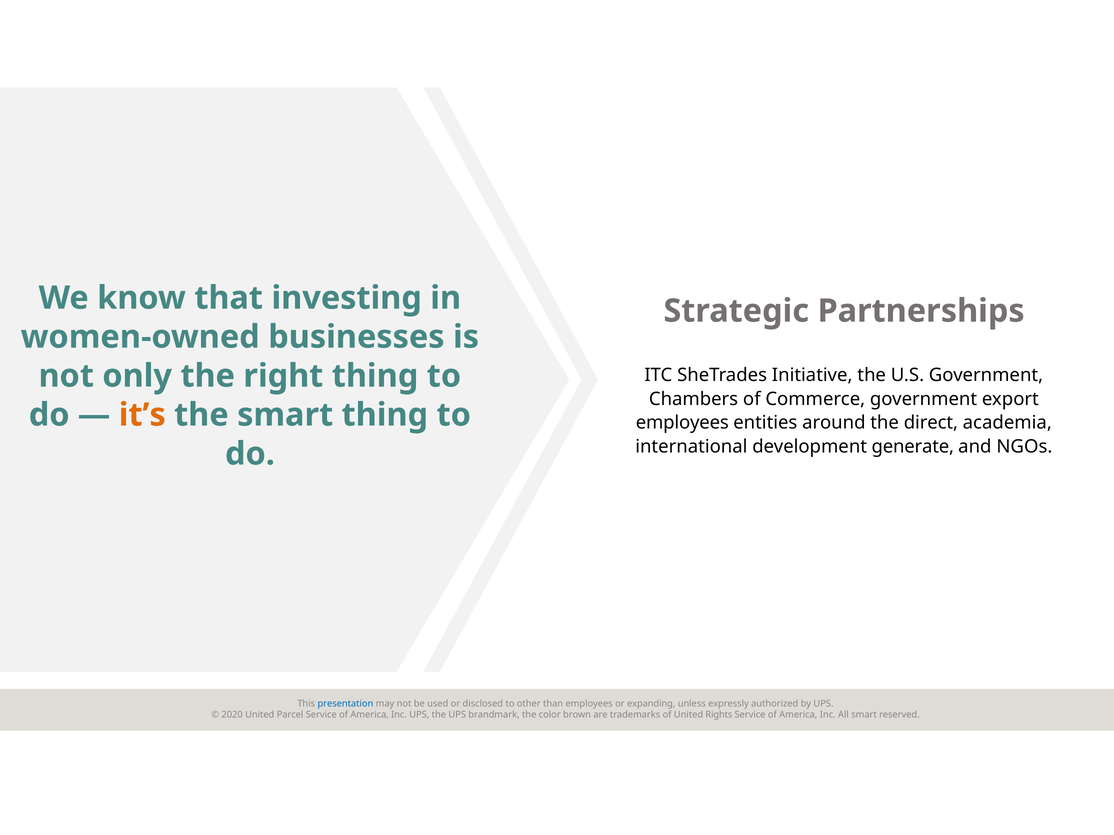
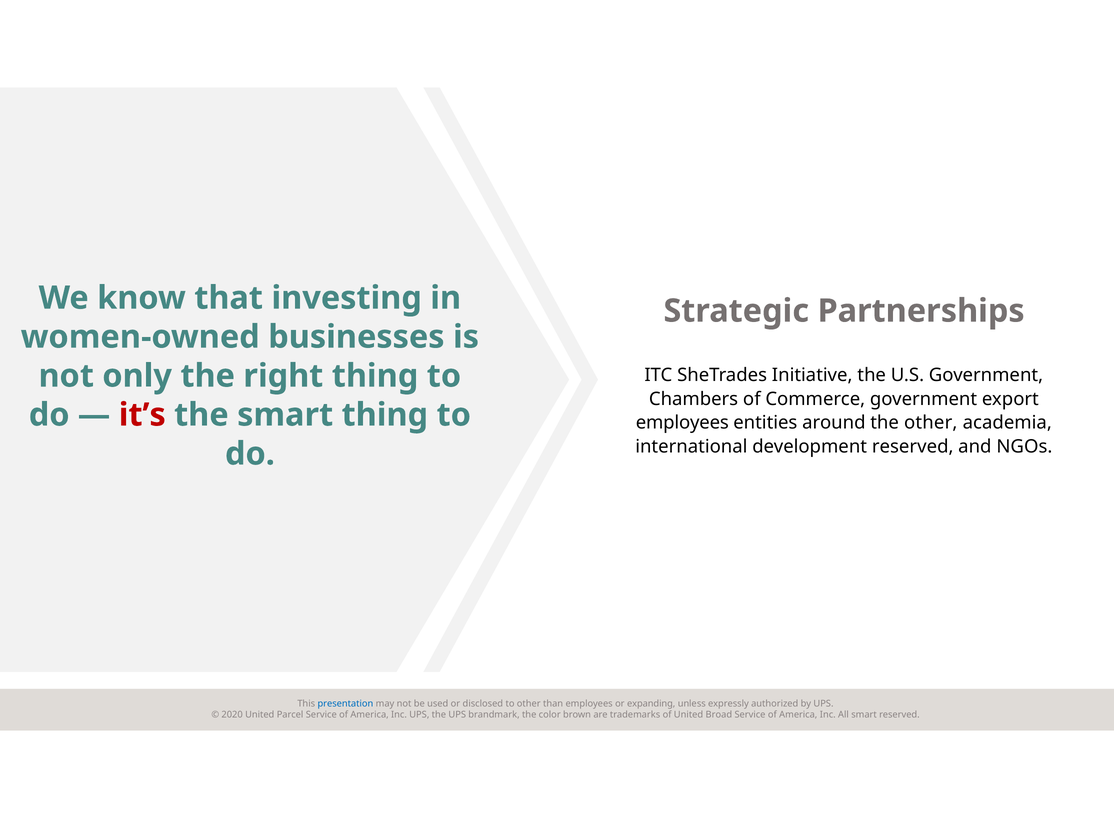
it’s colour: orange -> red
the direct: direct -> other
development generate: generate -> reserved
Rights: Rights -> Broad
